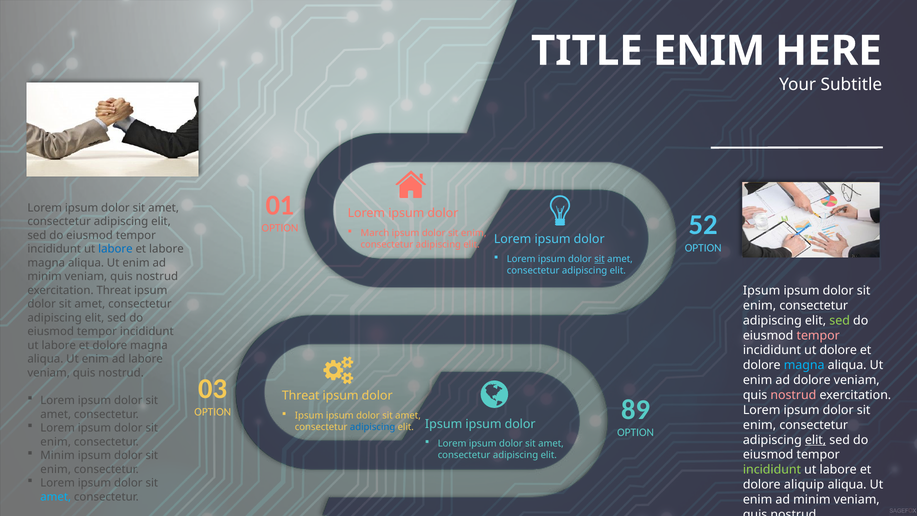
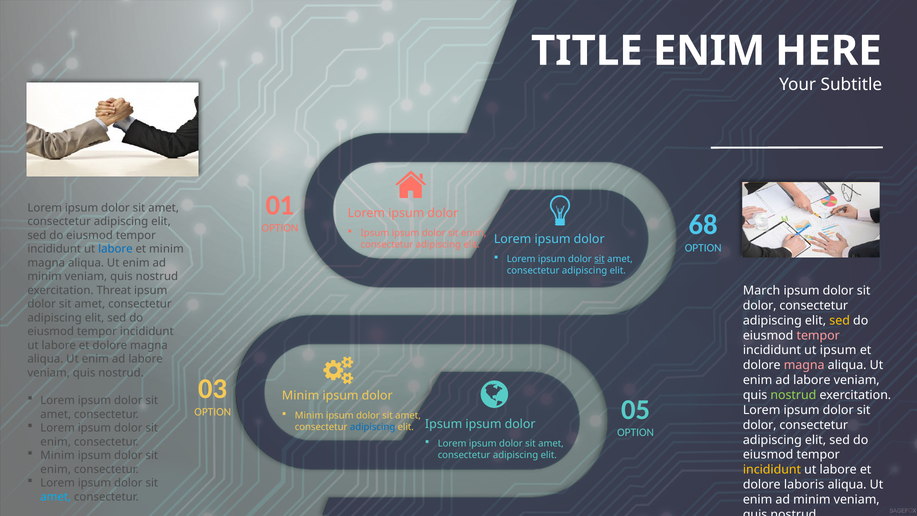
52: 52 -> 68
March at (375, 233): March -> Ipsum
et labore: labore -> minim
Ipsum at (762, 291): Ipsum -> March
enim at (760, 305): enim -> dolor
sed at (840, 320) colour: light green -> yellow
ut dolore: dolore -> ipsum
magna at (804, 365) colour: light blue -> pink
dolore at (812, 380): dolore -> labore
nostrud at (793, 395) colour: pink -> light green
Threat at (301, 396): Threat -> Minim
89: 89 -> 05
Ipsum at (309, 416): Ipsum -> Minim
enim at (760, 425): enim -> dolor
elit at (816, 440) underline: present -> none
incididunt at (772, 470) colour: light green -> yellow
aliquip: aliquip -> laboris
